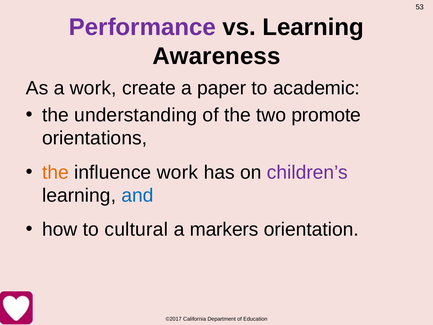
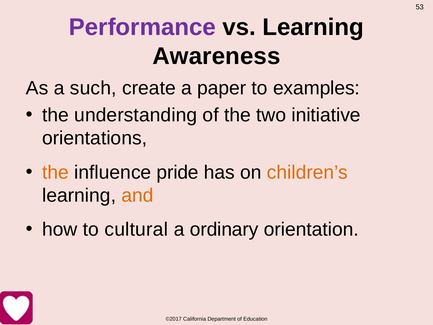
a work: work -> such
academic: academic -> examples
promote: promote -> initiative
influence work: work -> pride
children’s colour: purple -> orange
and colour: blue -> orange
markers: markers -> ordinary
